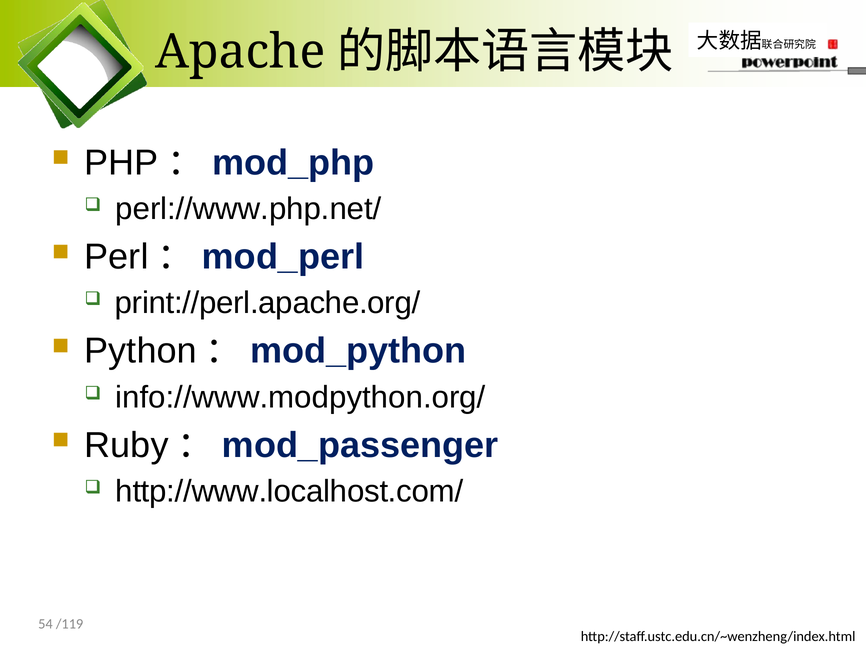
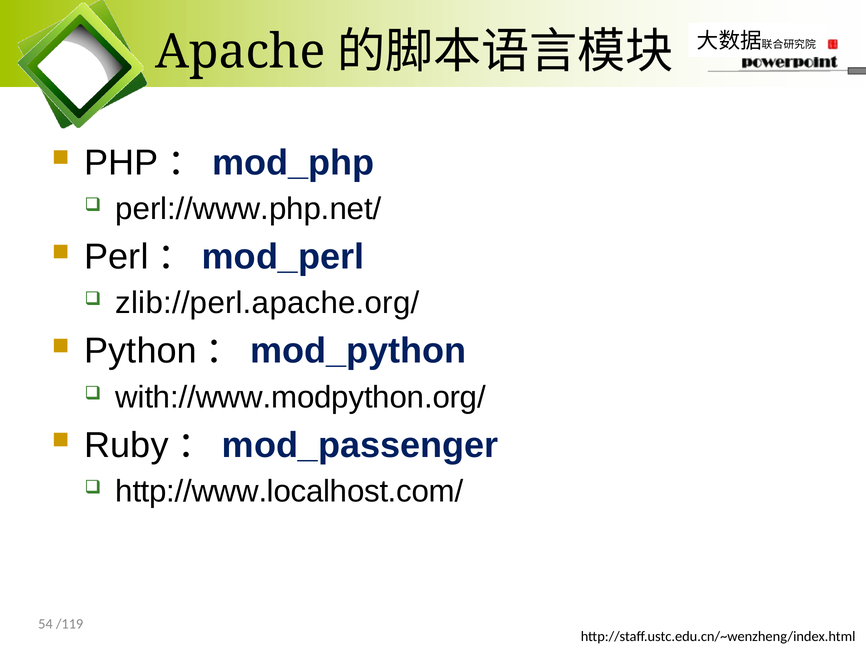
print://perl.apache.org/: print://perl.apache.org/ -> zlib://perl.apache.org/
info://www.modpython.org/: info://www.modpython.org/ -> with://www.modpython.org/
